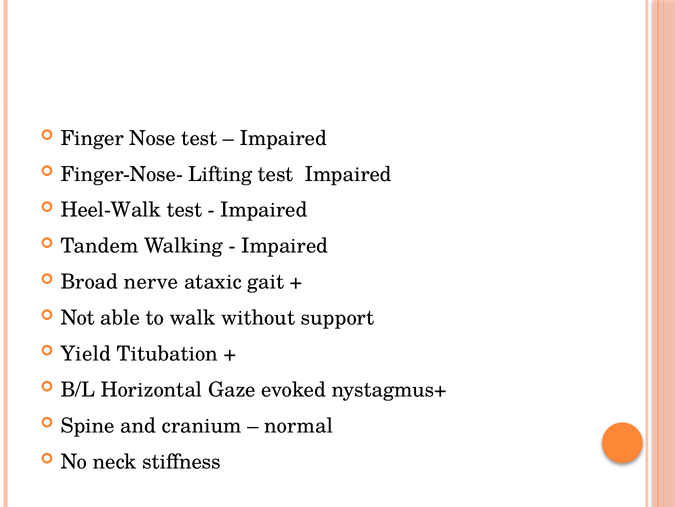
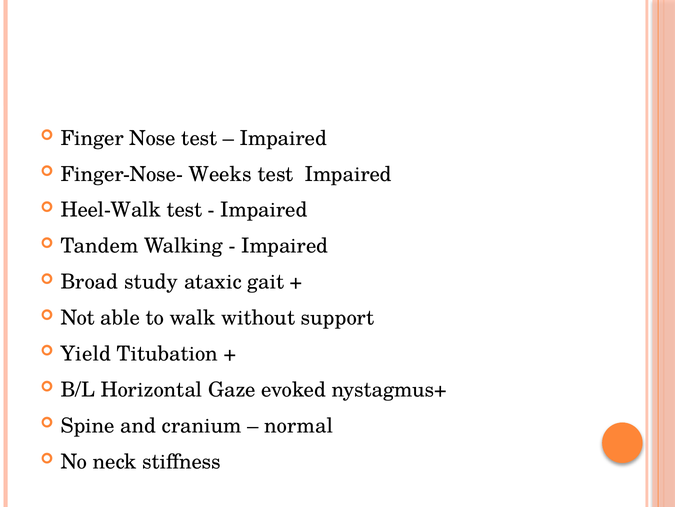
Lifting: Lifting -> Weeks
nerve: nerve -> study
